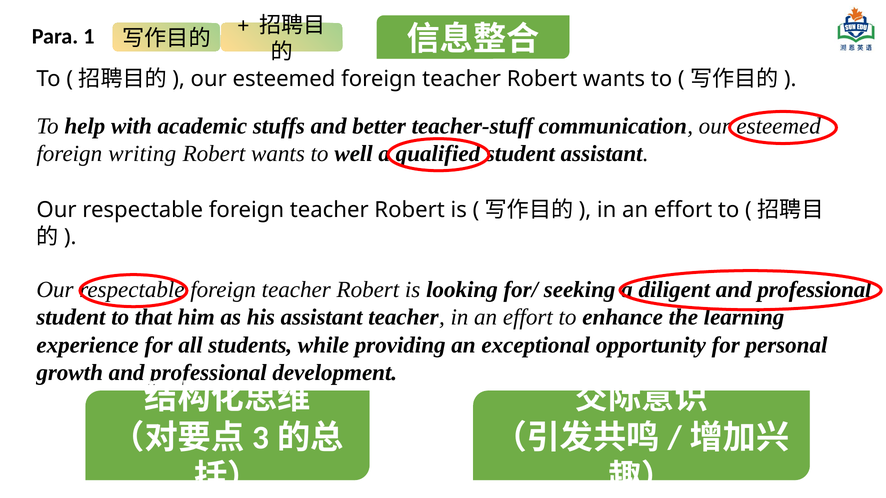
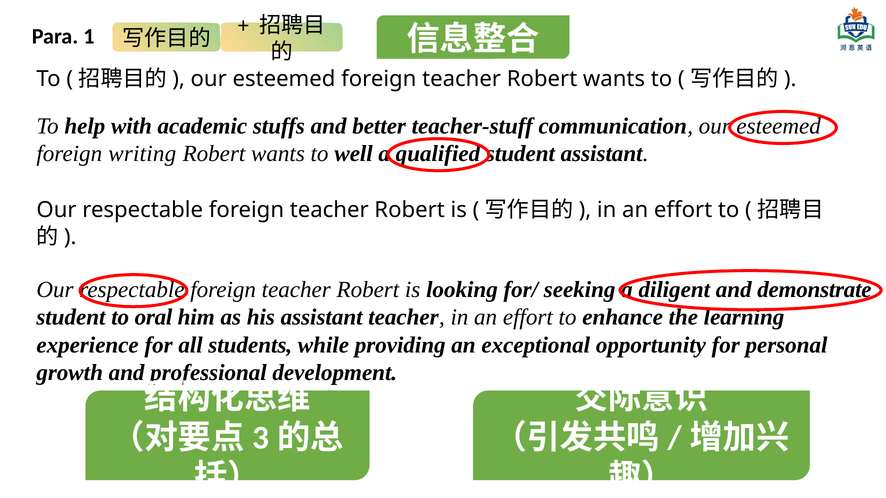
diligent and professional: professional -> demonstrate
that: that -> oral
